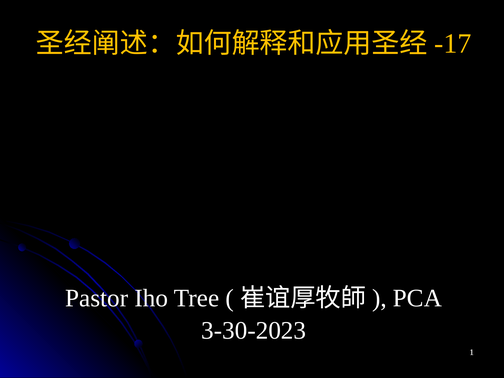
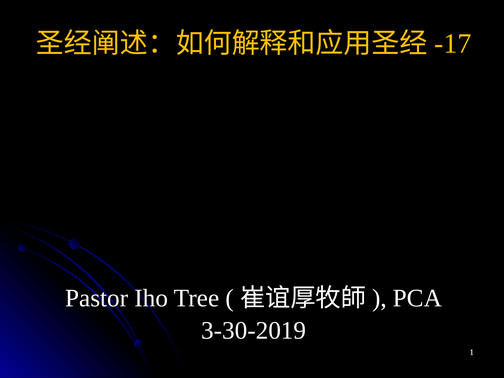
3-30-2023: 3-30-2023 -> 3-30-2019
